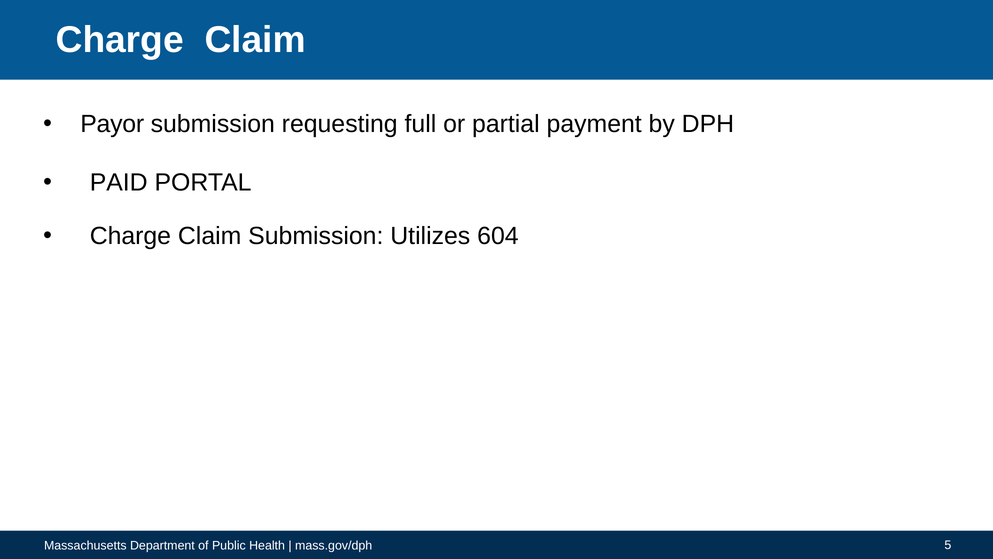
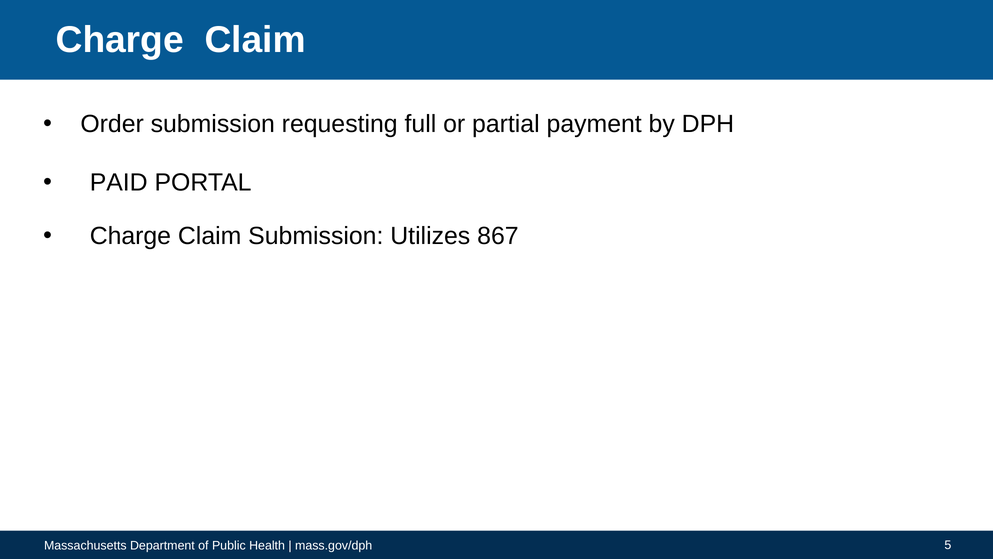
Payor: Payor -> Order
604: 604 -> 867
